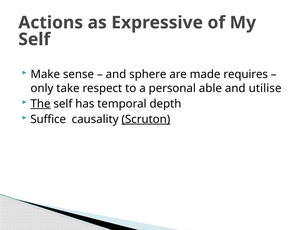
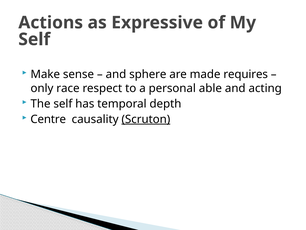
take: take -> race
utilise: utilise -> acting
The underline: present -> none
Suffice: Suffice -> Centre
